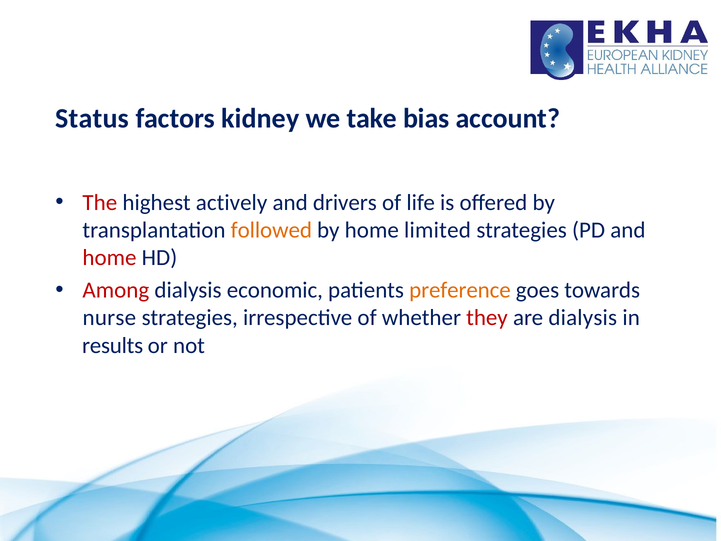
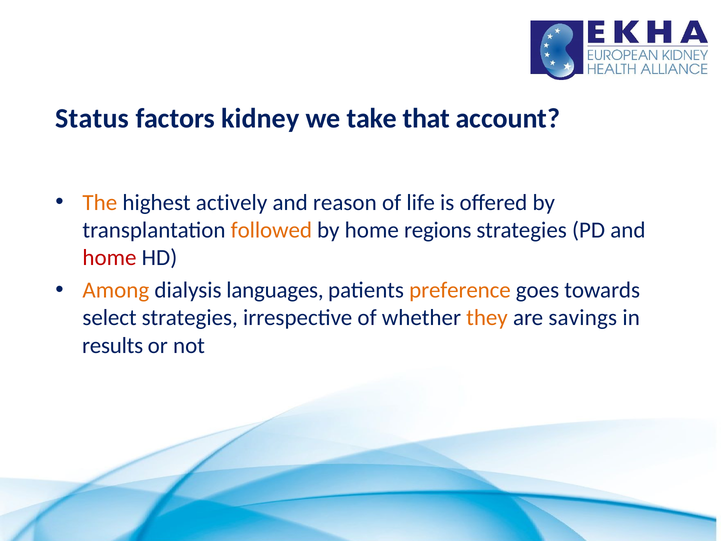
bias: bias -> that
The colour: red -> orange
drivers: drivers -> reason
limited: limited -> regions
Among colour: red -> orange
economic: economic -> languages
nurse: nurse -> select
they colour: red -> orange
are dialysis: dialysis -> savings
